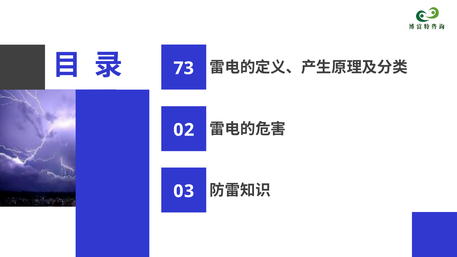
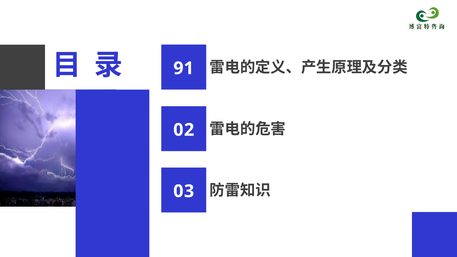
73: 73 -> 91
